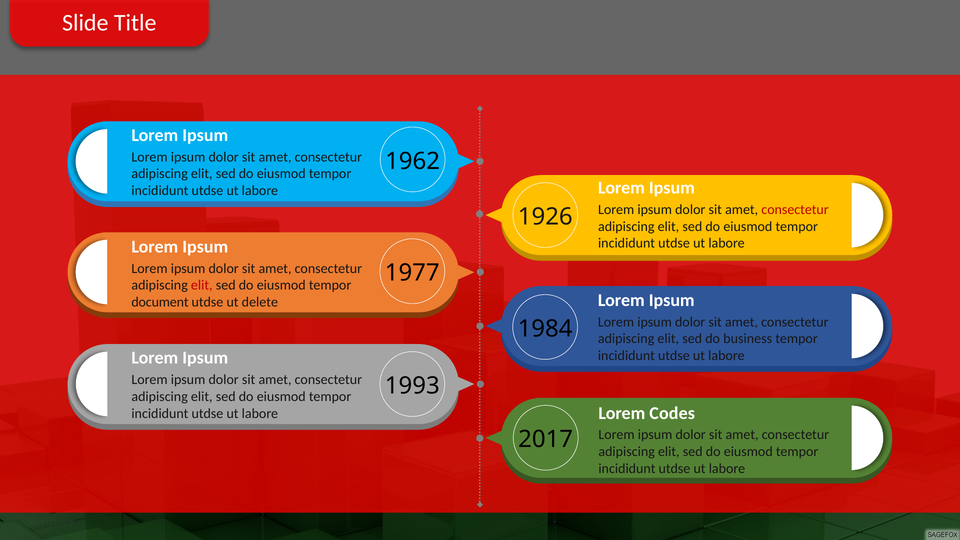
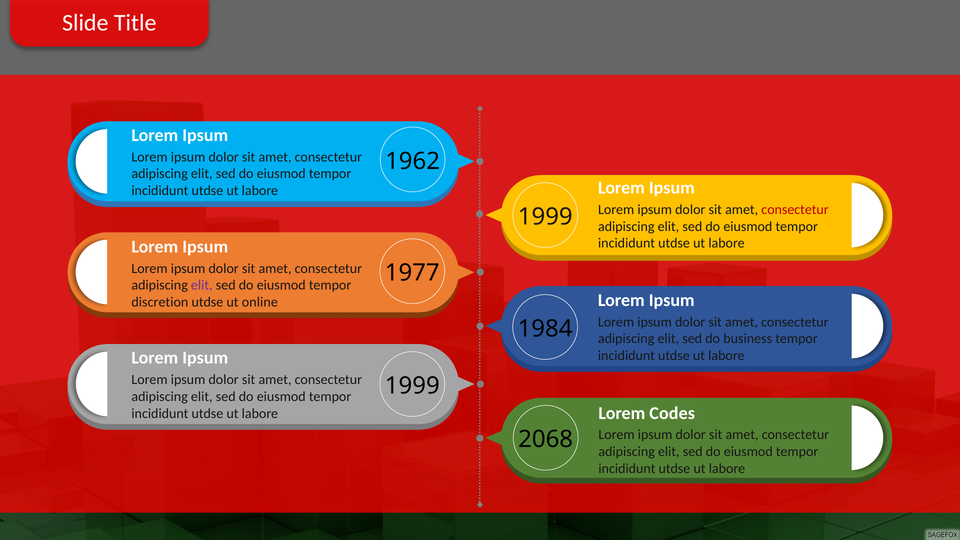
1926 at (545, 217): 1926 -> 1999
elit at (202, 285) colour: red -> purple
document: document -> discretion
delete: delete -> online
1993 at (412, 386): 1993 -> 1999
2017: 2017 -> 2068
